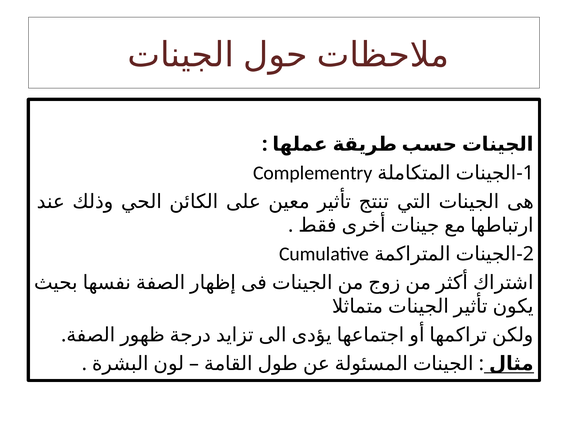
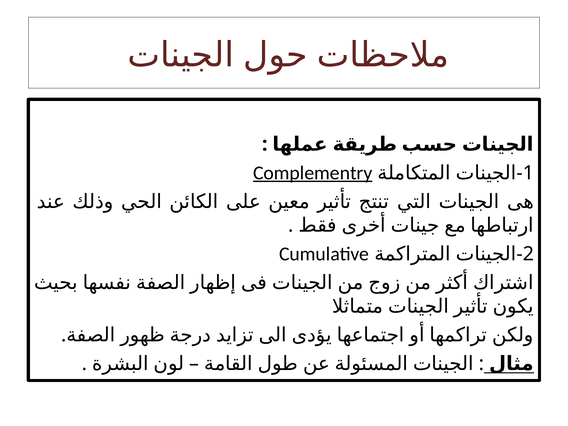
Complementry underline: none -> present
